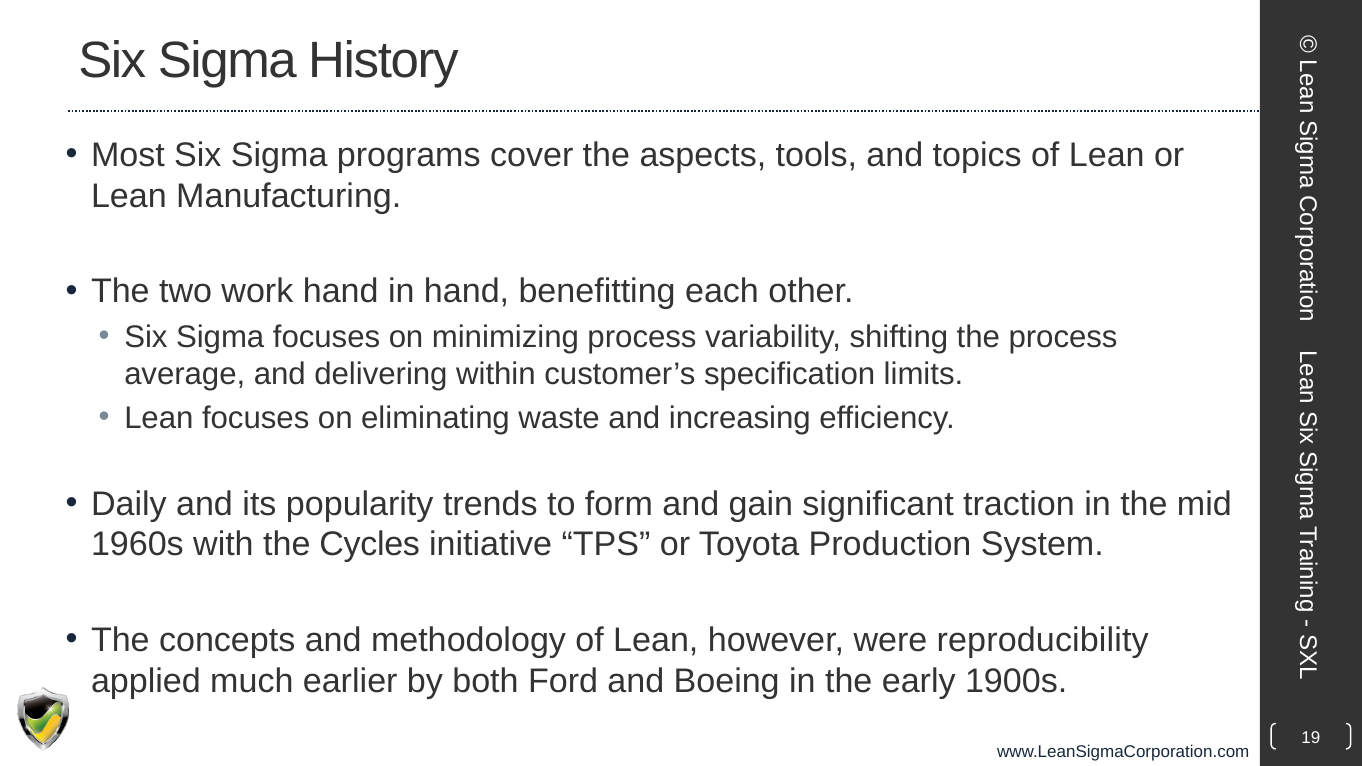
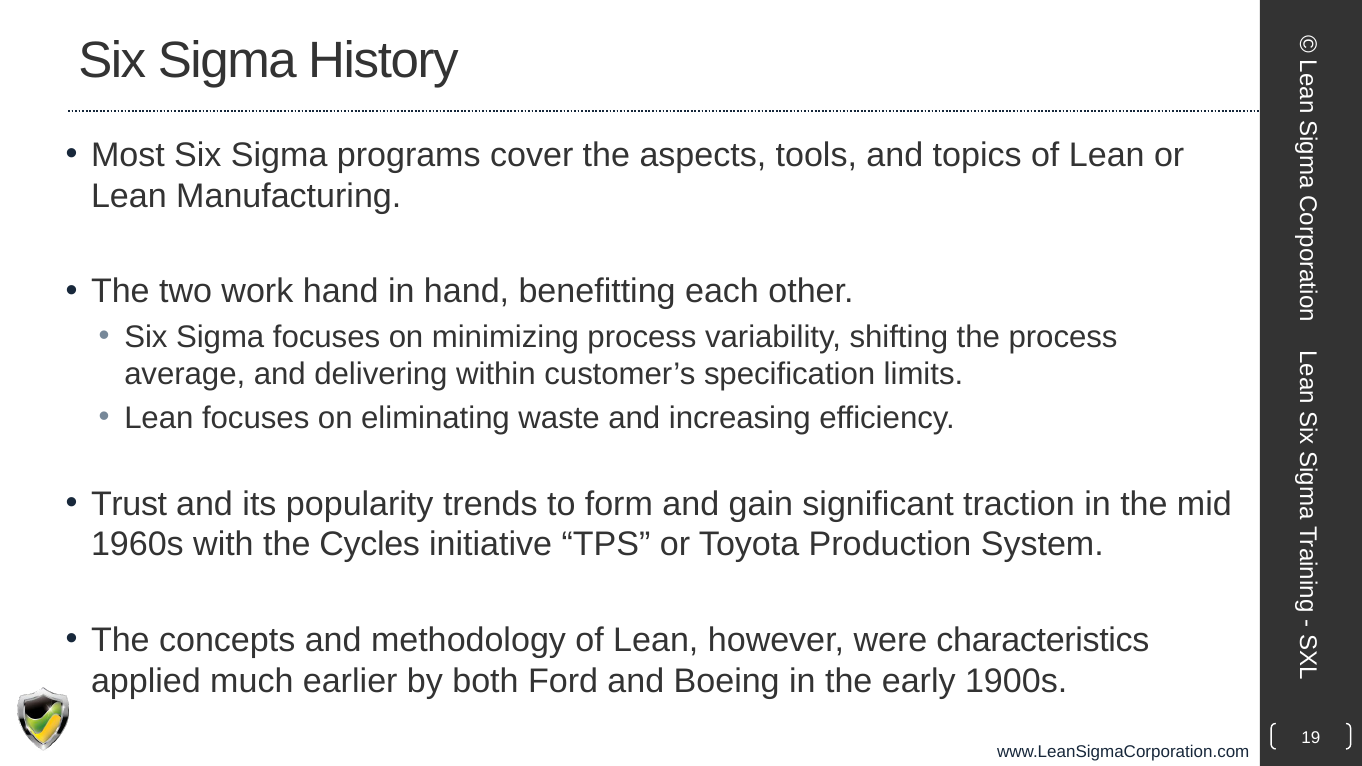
Daily: Daily -> Trust
reproducibility: reproducibility -> characteristics
